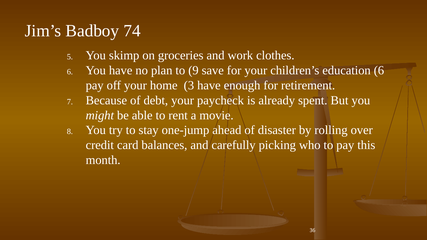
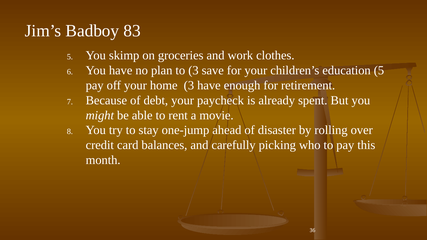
74: 74 -> 83
to 9: 9 -> 3
education 6: 6 -> 5
